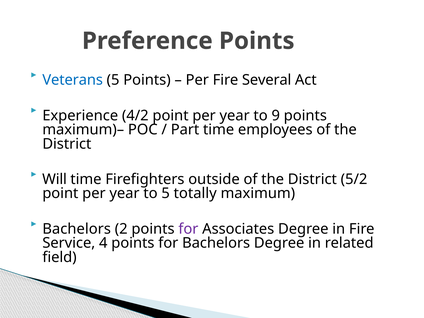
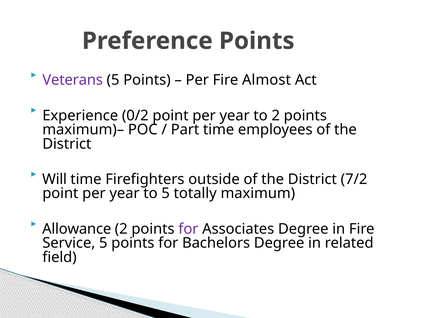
Veterans colour: blue -> purple
Several: Several -> Almost
4/2: 4/2 -> 0/2
to 9: 9 -> 2
5/2: 5/2 -> 7/2
Bachelors at (77, 229): Bachelors -> Allowance
Service 4: 4 -> 5
